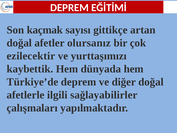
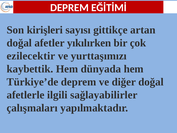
kaçmak: kaçmak -> kirişleri
olursanız: olursanız -> yıkılırken
